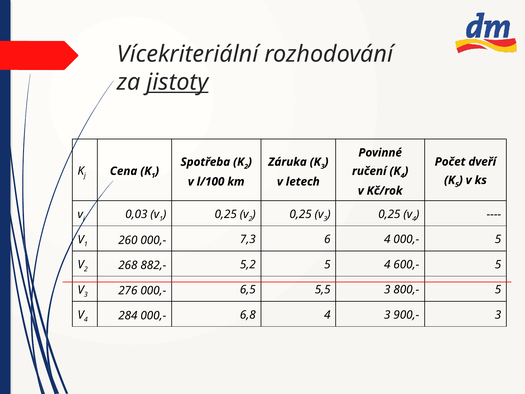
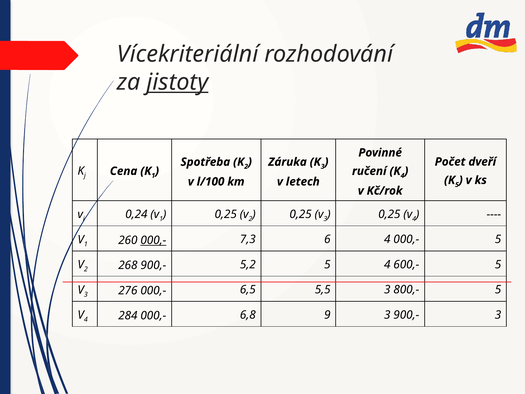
0,03: 0,03 -> 0,24
000,- at (153, 240) underline: none -> present
268 882,-: 882,- -> 900,-
6,8 4: 4 -> 9
